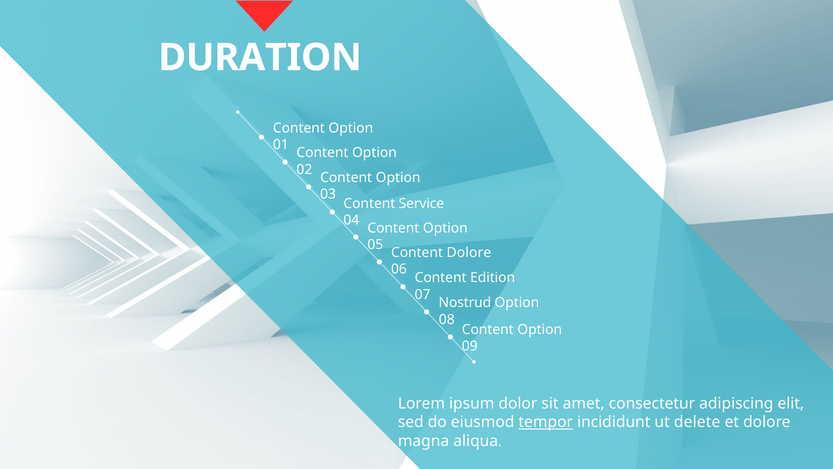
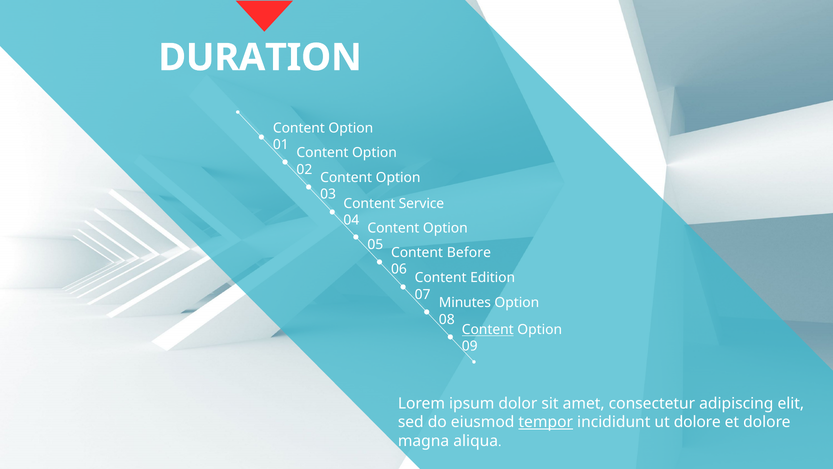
Content Dolore: Dolore -> Before
Nostrud: Nostrud -> Minutes
Content at (488, 329) underline: none -> present
ut delete: delete -> dolore
